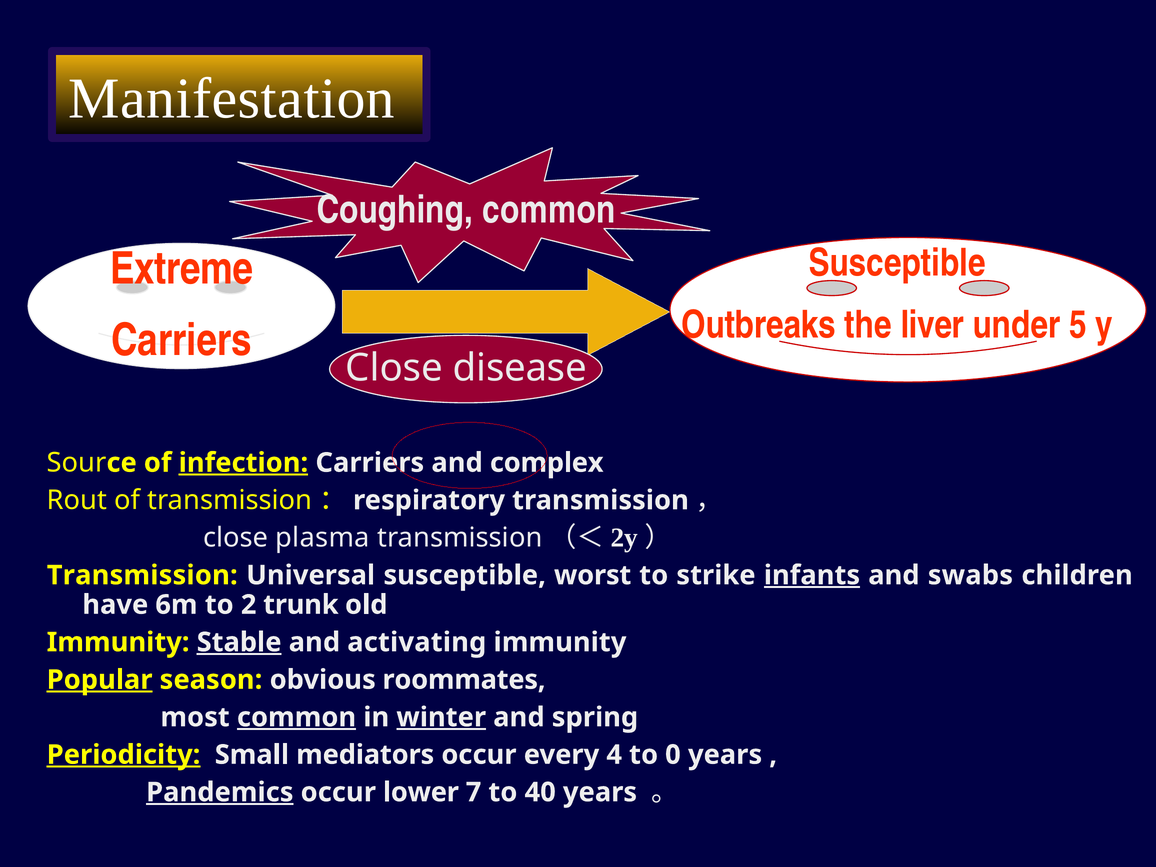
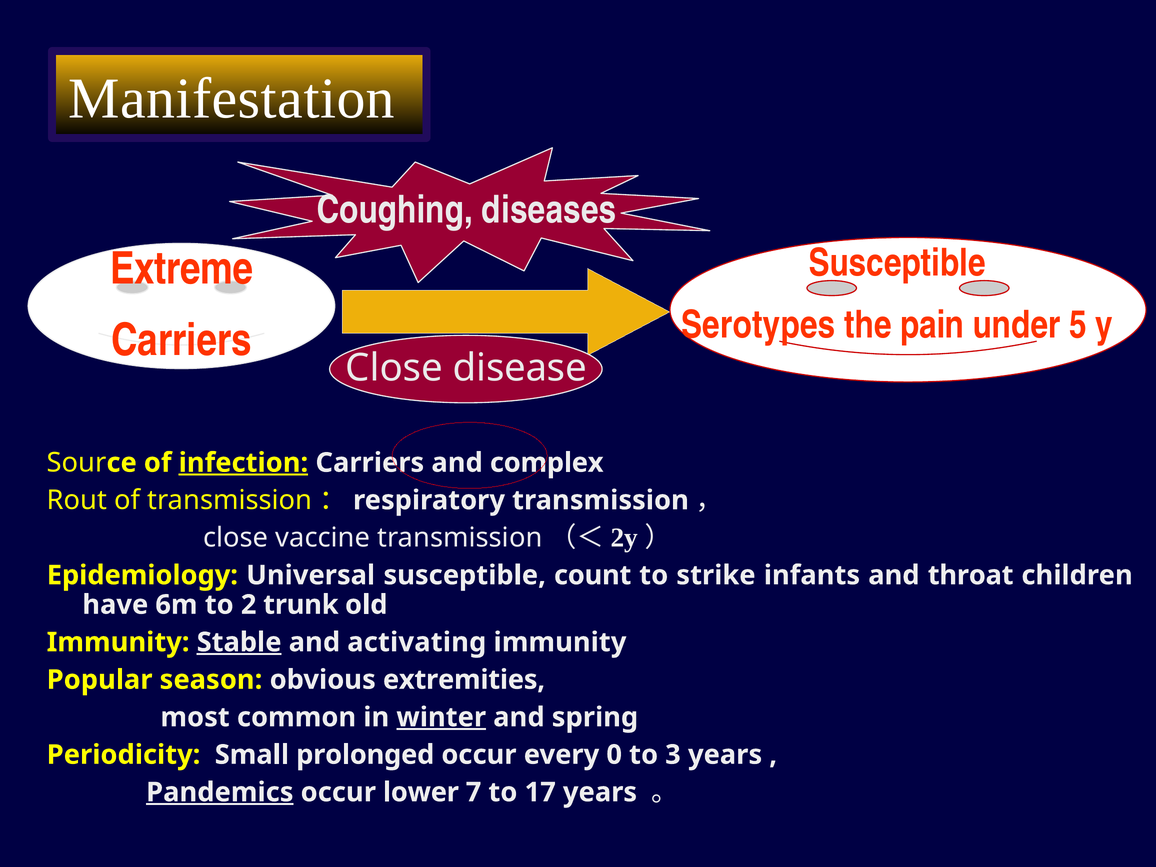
Coughing common: common -> diseases
Outbreaks: Outbreaks -> Serotypes
liver: liver -> pain
plasma: plasma -> vaccine
Transmission at (142, 575): Transmission -> Epidemiology
worst: worst -> count
infants underline: present -> none
swabs: swabs -> throat
Popular underline: present -> none
roommates: roommates -> extremities
common at (297, 717) underline: present -> none
Periodicity underline: present -> none
mediators: mediators -> prolonged
4: 4 -> 0
0: 0 -> 3
40: 40 -> 17
